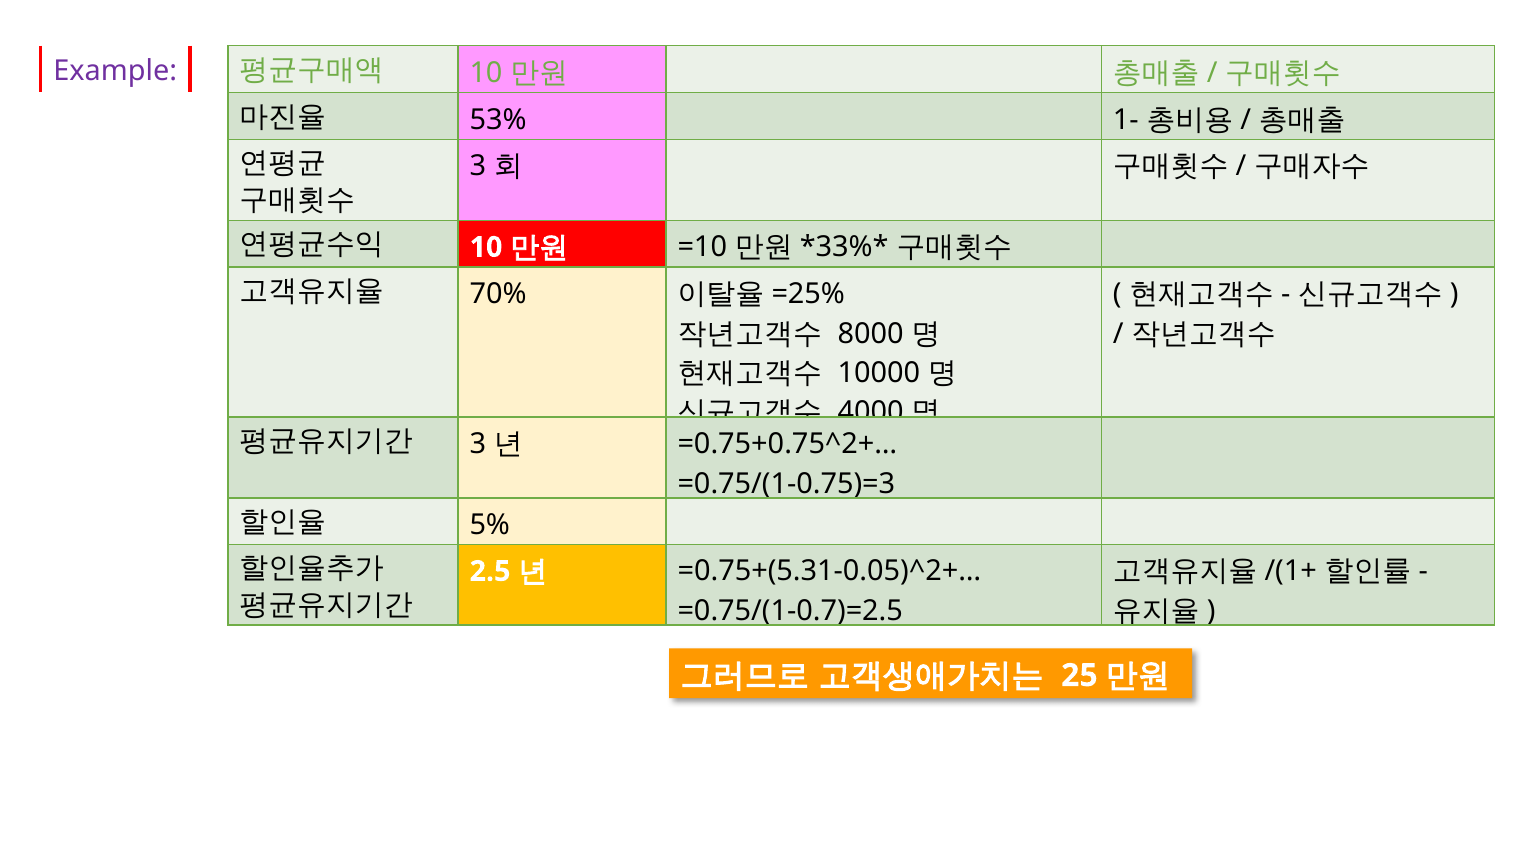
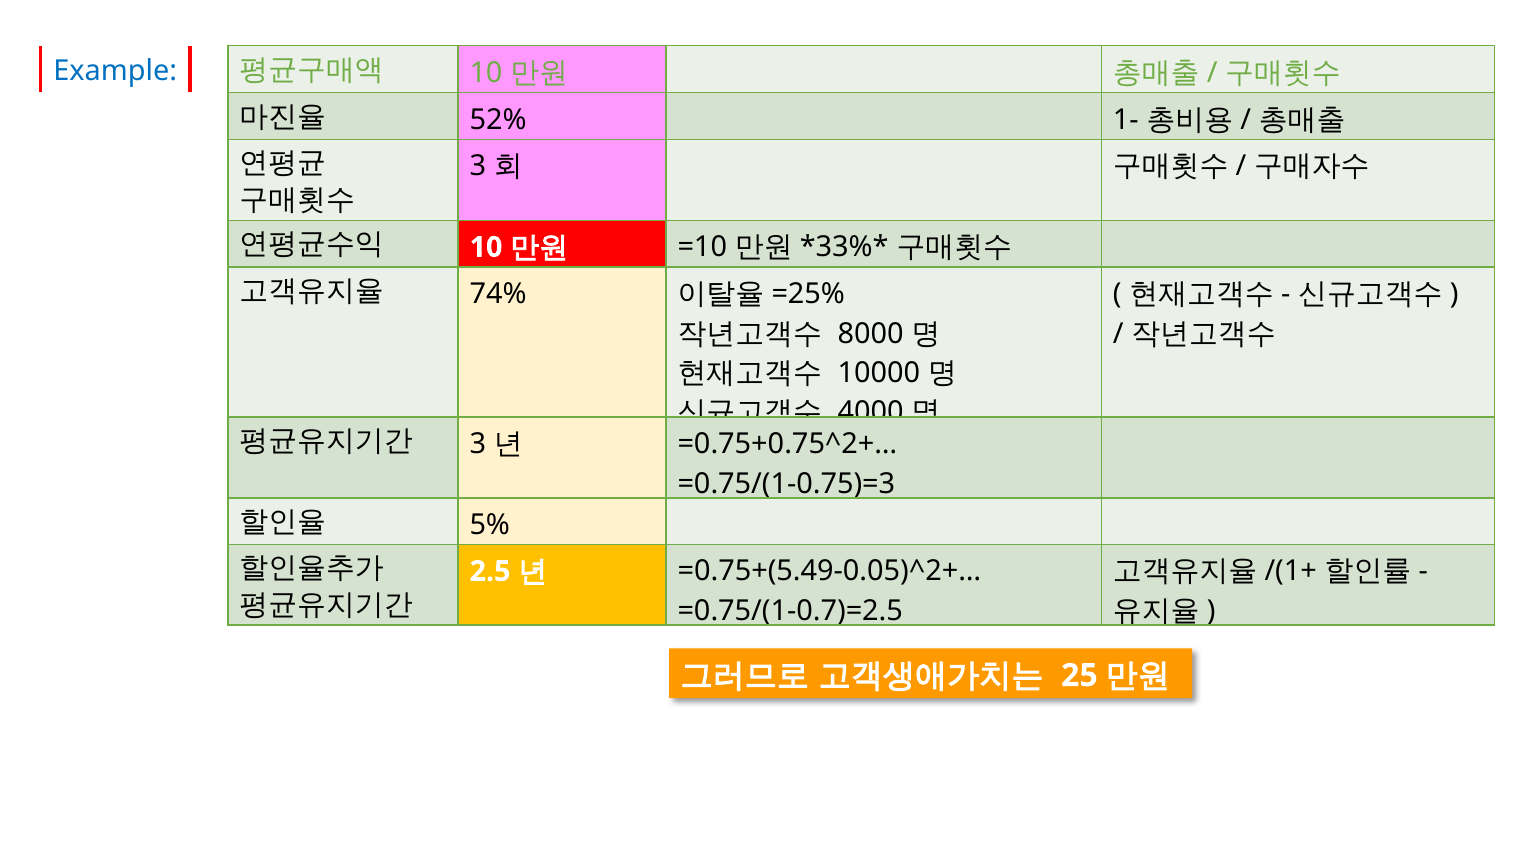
Example colour: purple -> blue
53%: 53% -> 52%
70%: 70% -> 74%
=0.75+(5.31-0.05)^2+…: =0.75+(5.31-0.05)^2+… -> =0.75+(5.49-0.05)^2+…
